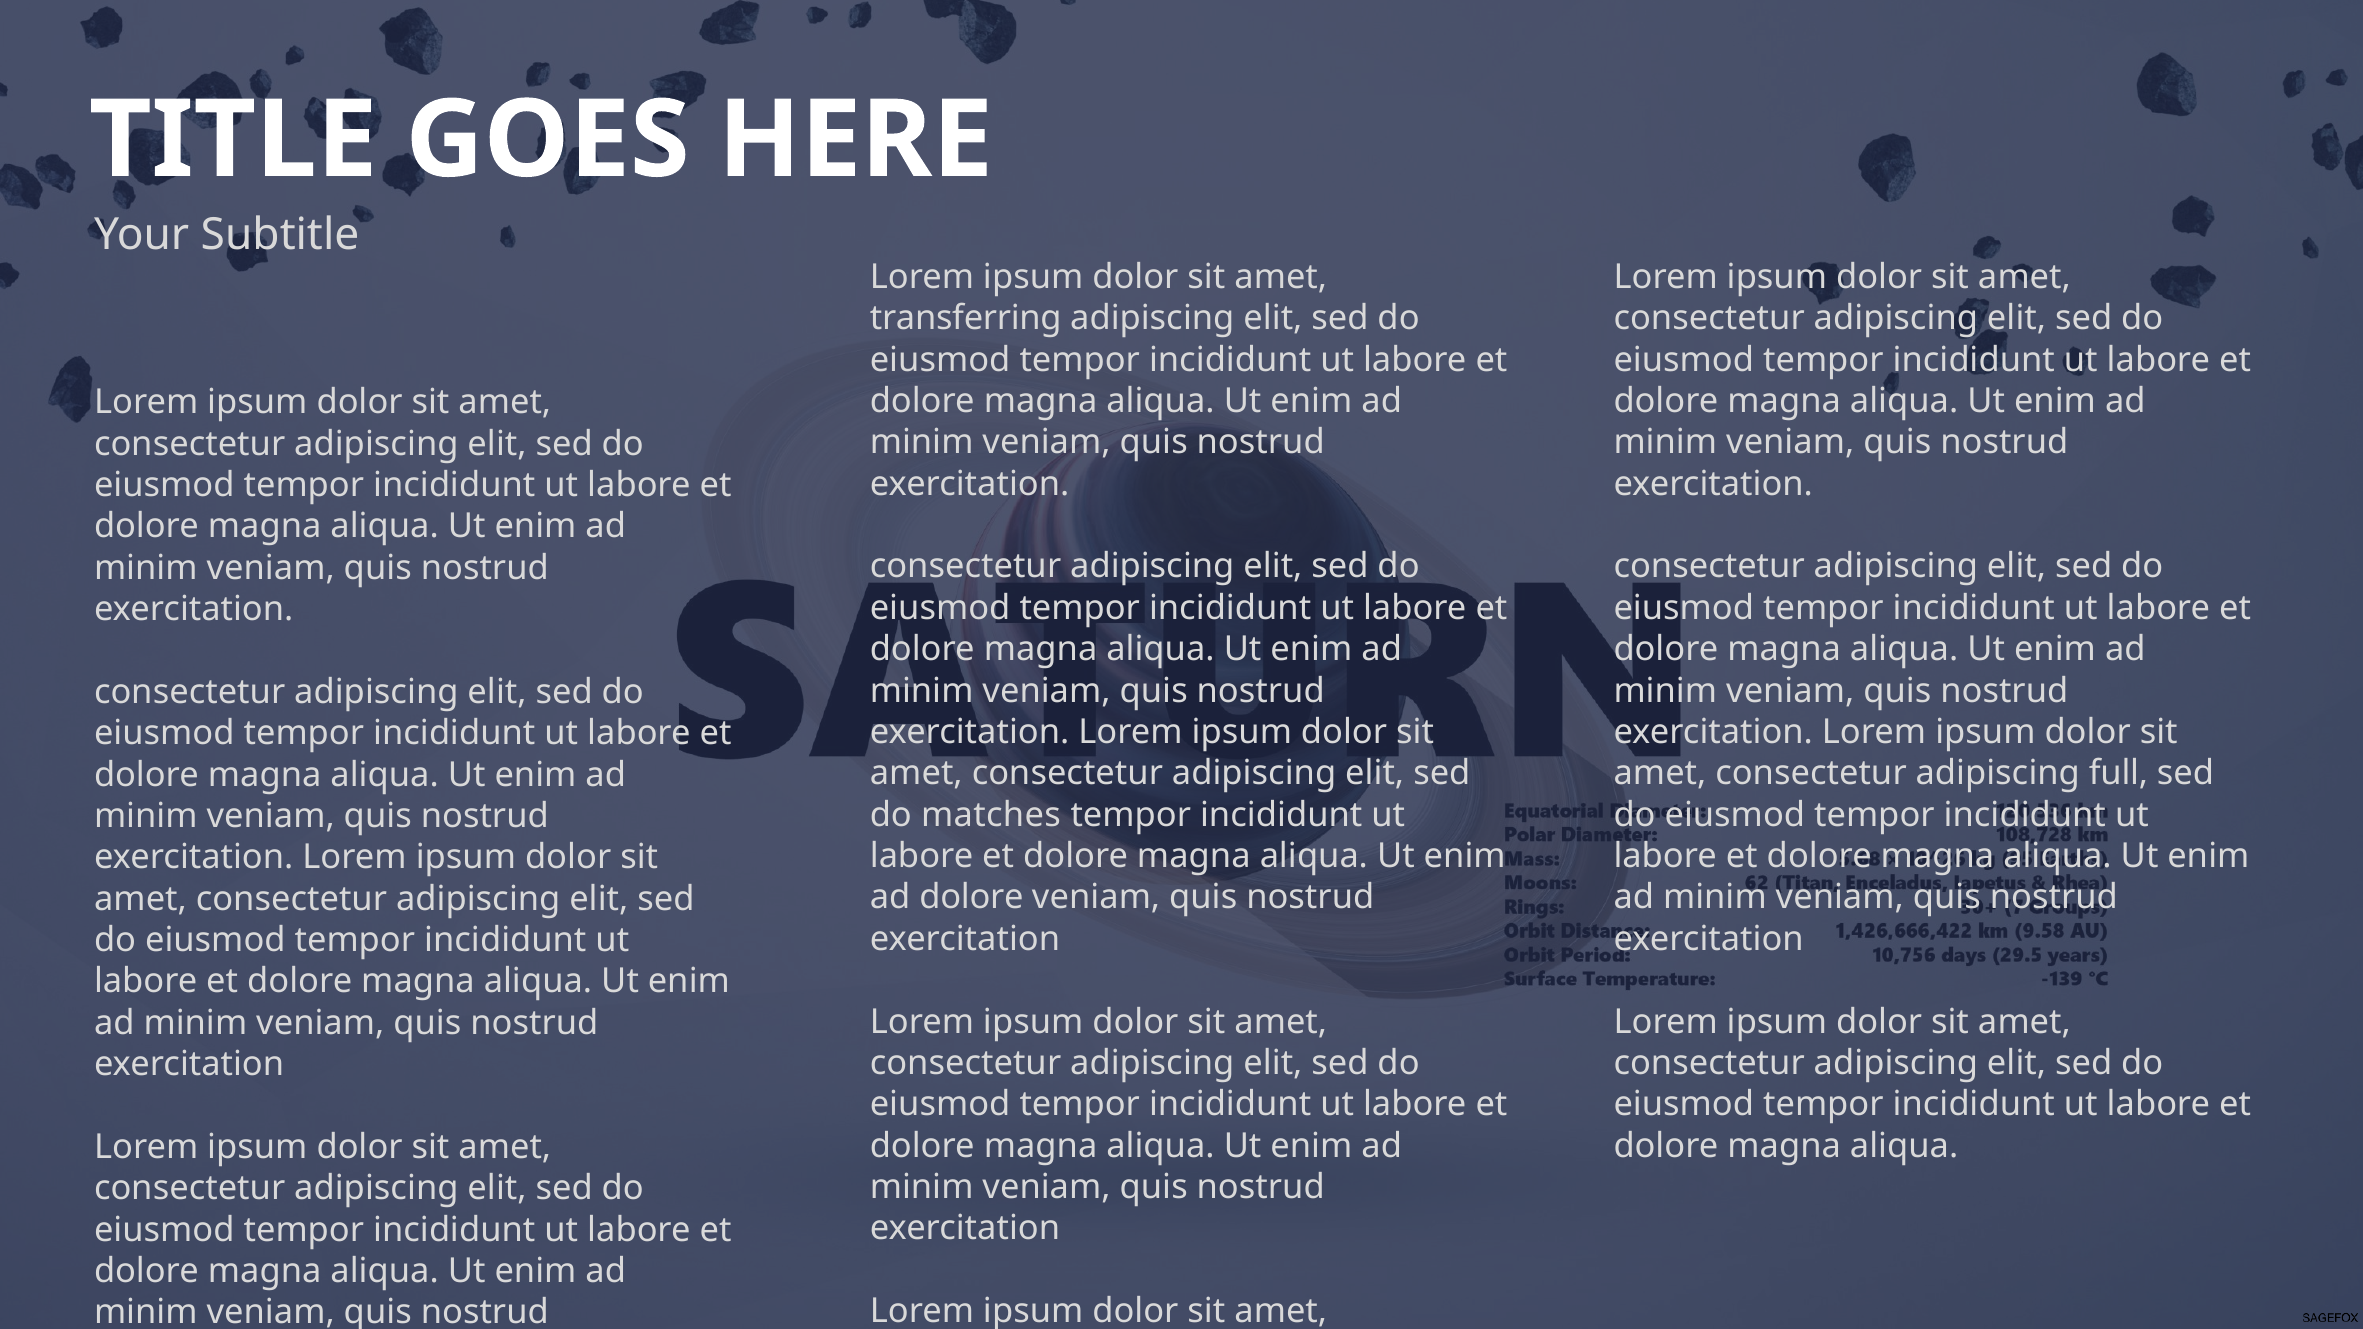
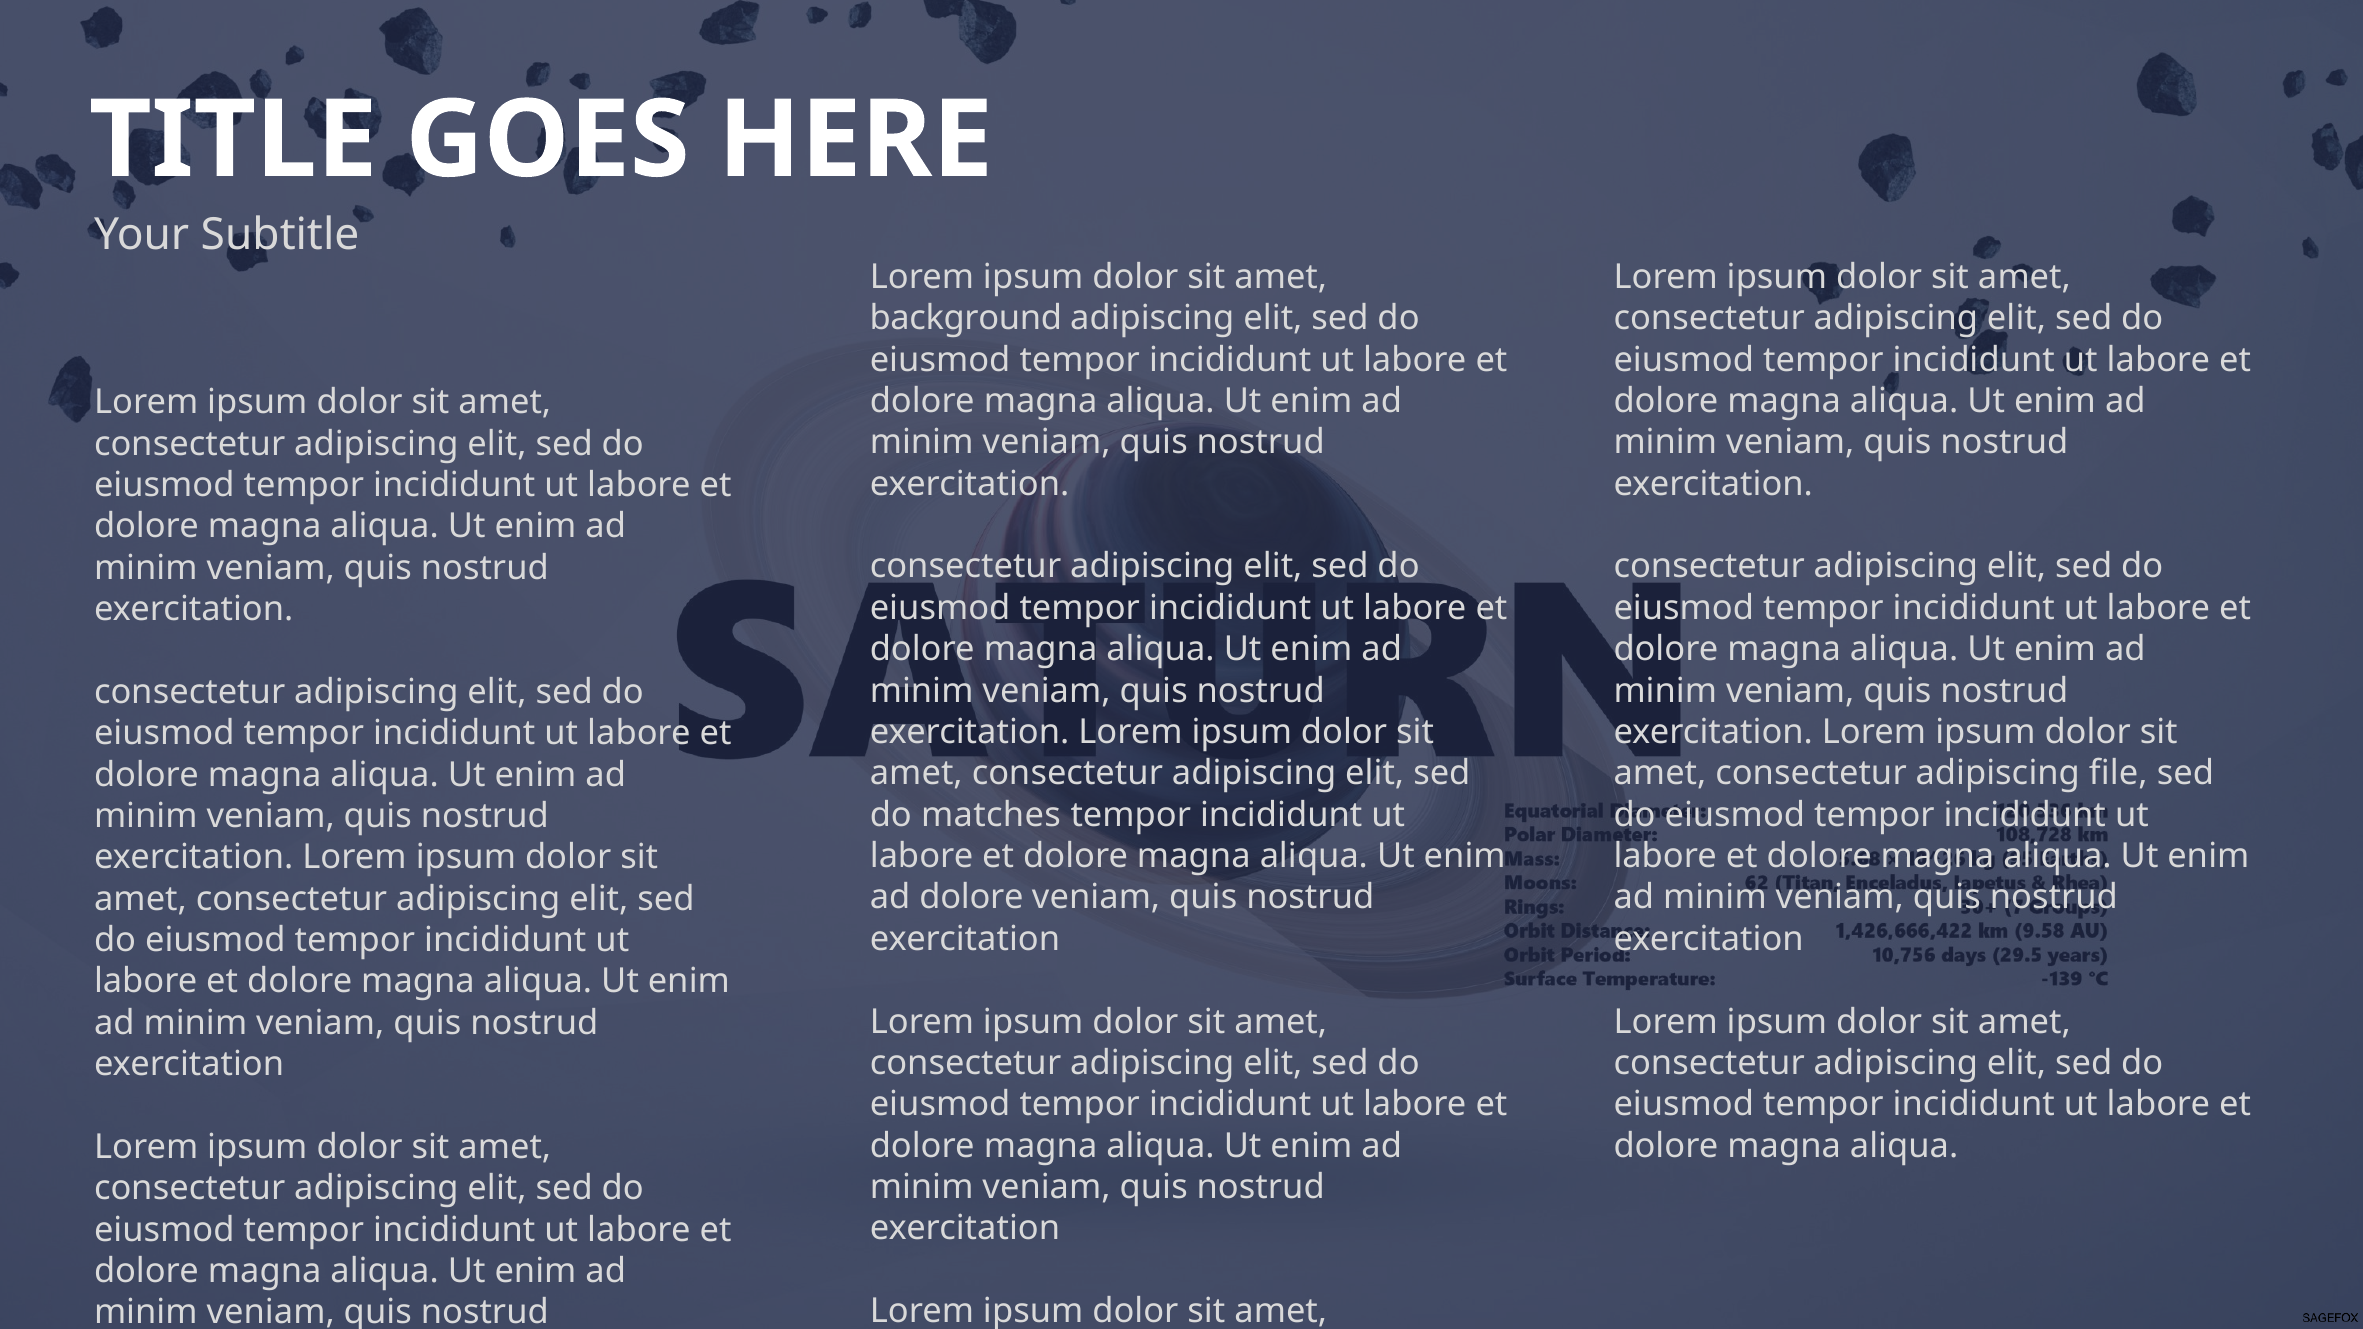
transferring: transferring -> background
full: full -> file
